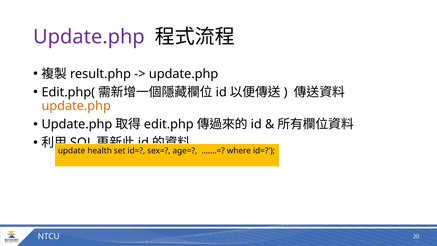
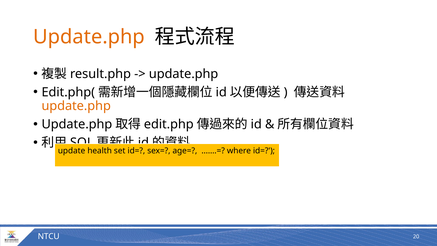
Update.php at (89, 37) colour: purple -> orange
